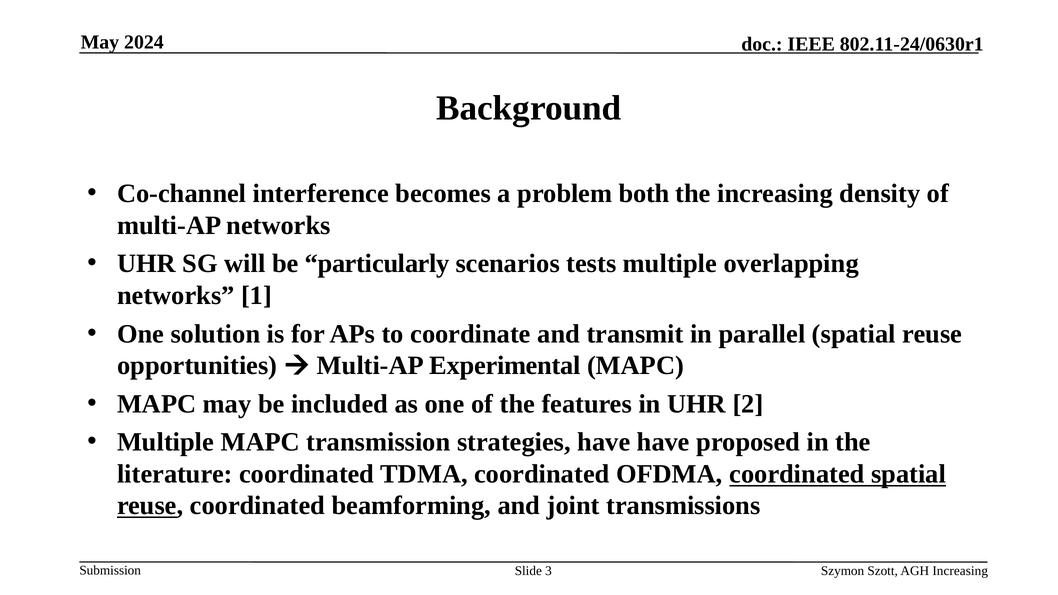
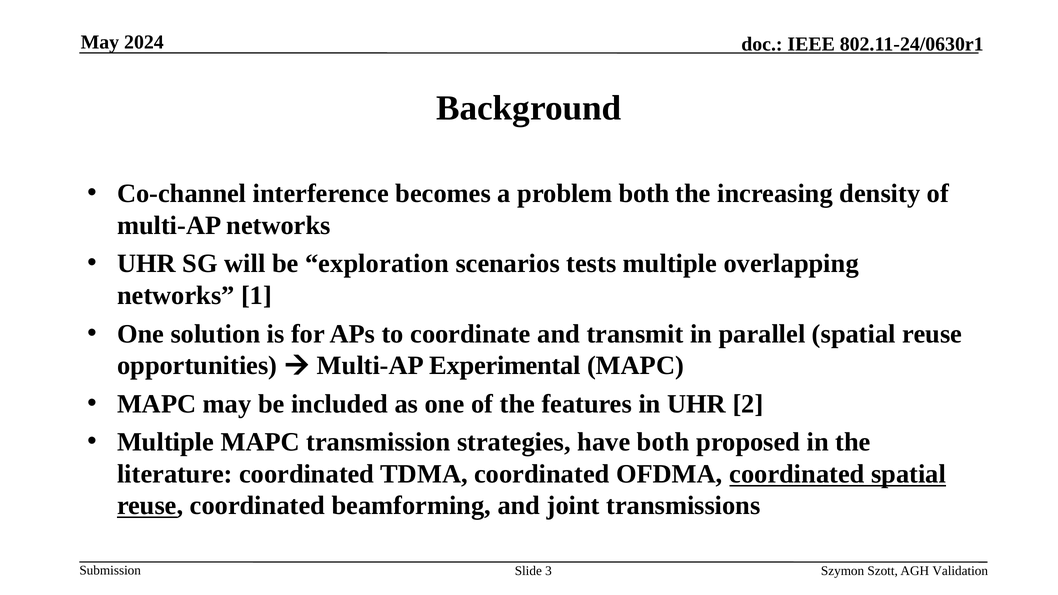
particularly: particularly -> exploration
have have: have -> both
AGH Increasing: Increasing -> Validation
